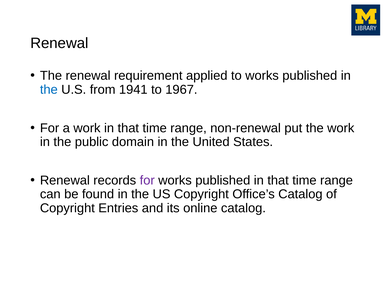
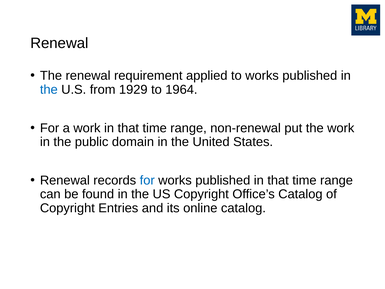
1941: 1941 -> 1929
1967: 1967 -> 1964
for at (147, 180) colour: purple -> blue
